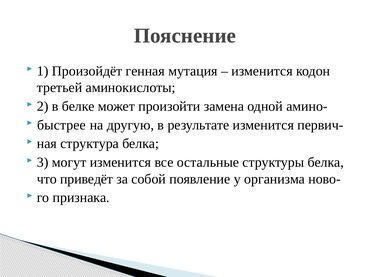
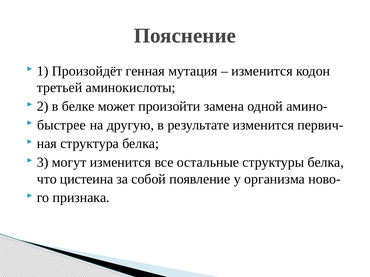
приведёт: приведёт -> цистеина
